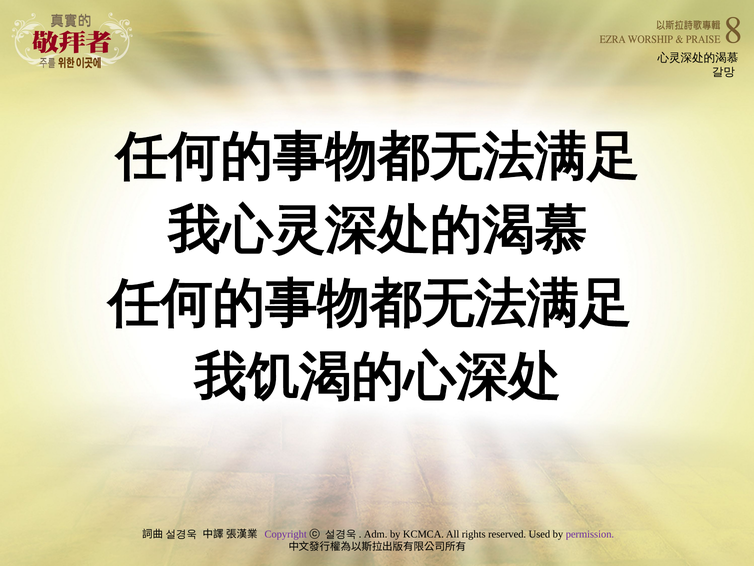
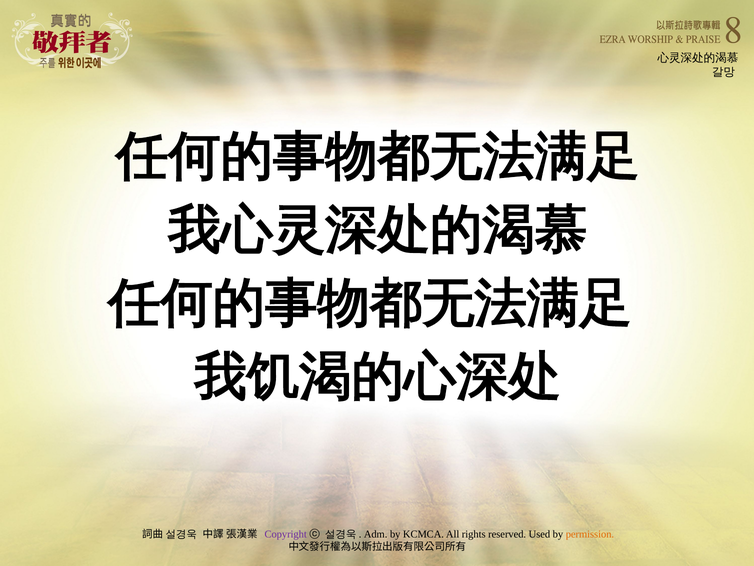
permission colour: purple -> orange
